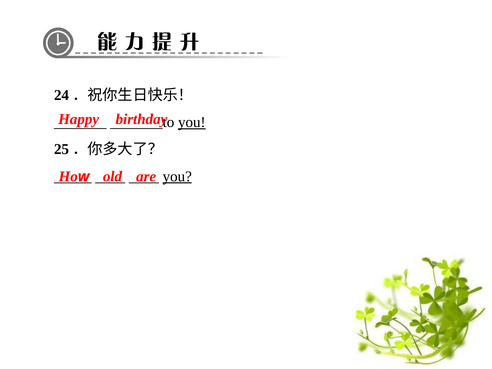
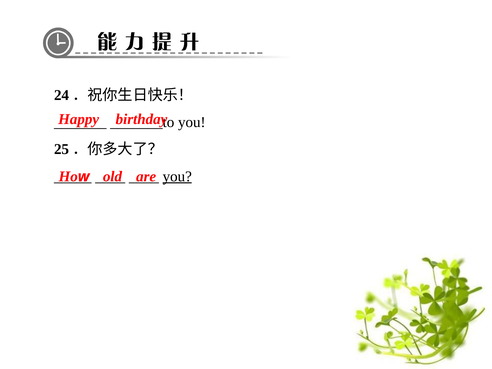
you at (192, 122) underline: present -> none
